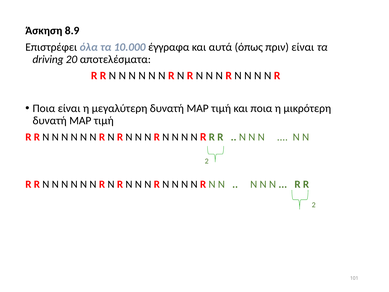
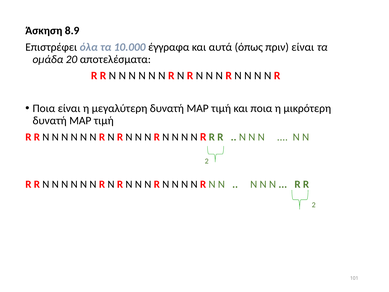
driving: driving -> ομάδα
